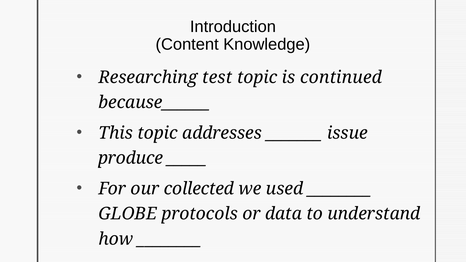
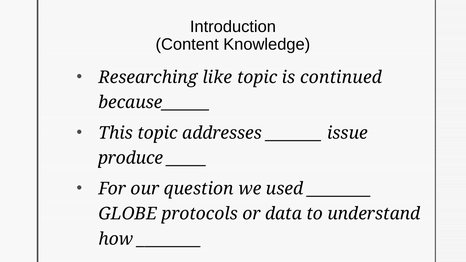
test: test -> like
collected: collected -> question
